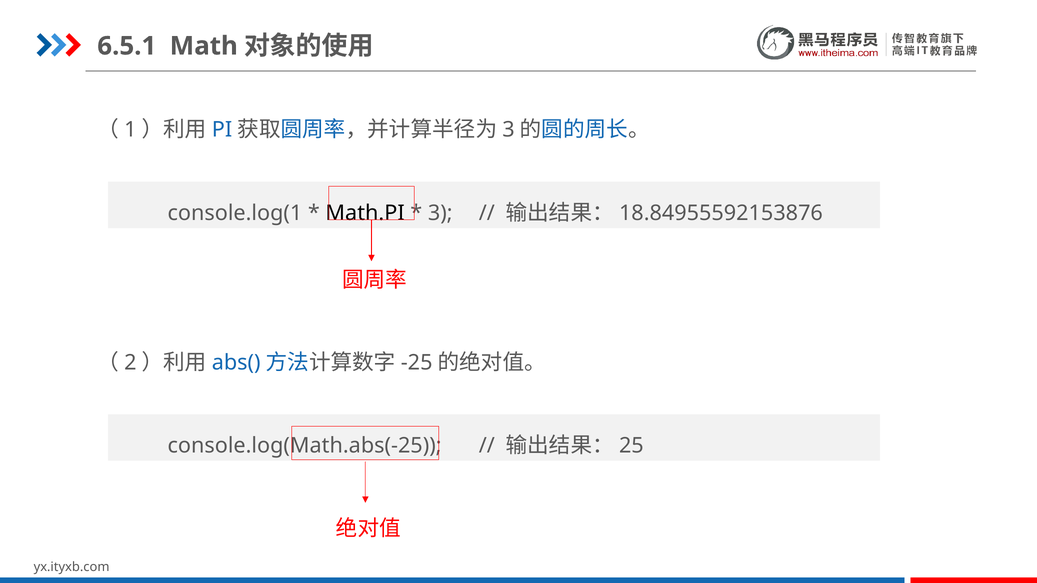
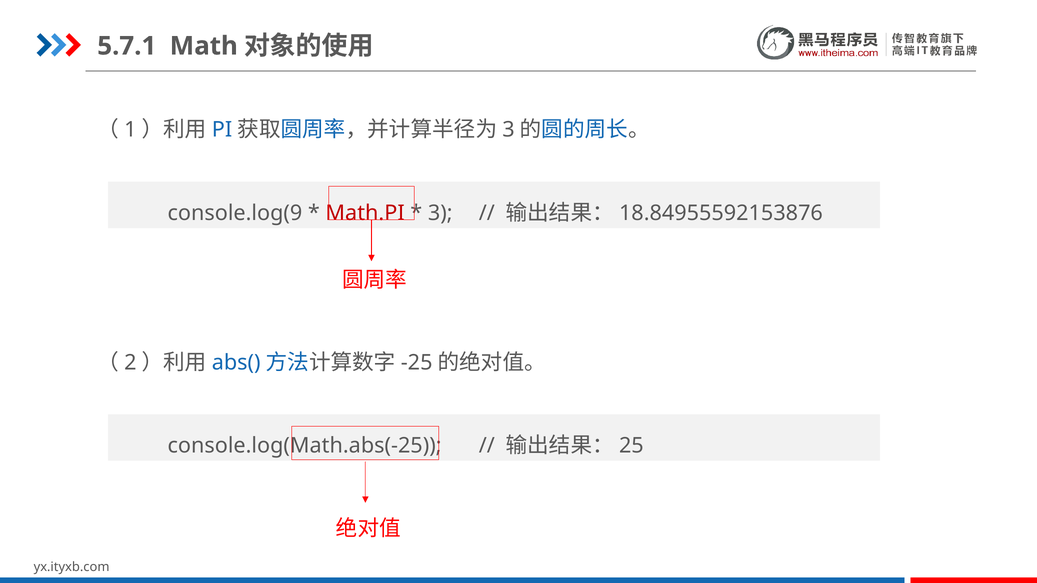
6.5.1: 6.5.1 -> 5.7.1
console.log(1: console.log(1 -> console.log(9
Math.PI colour: black -> red
